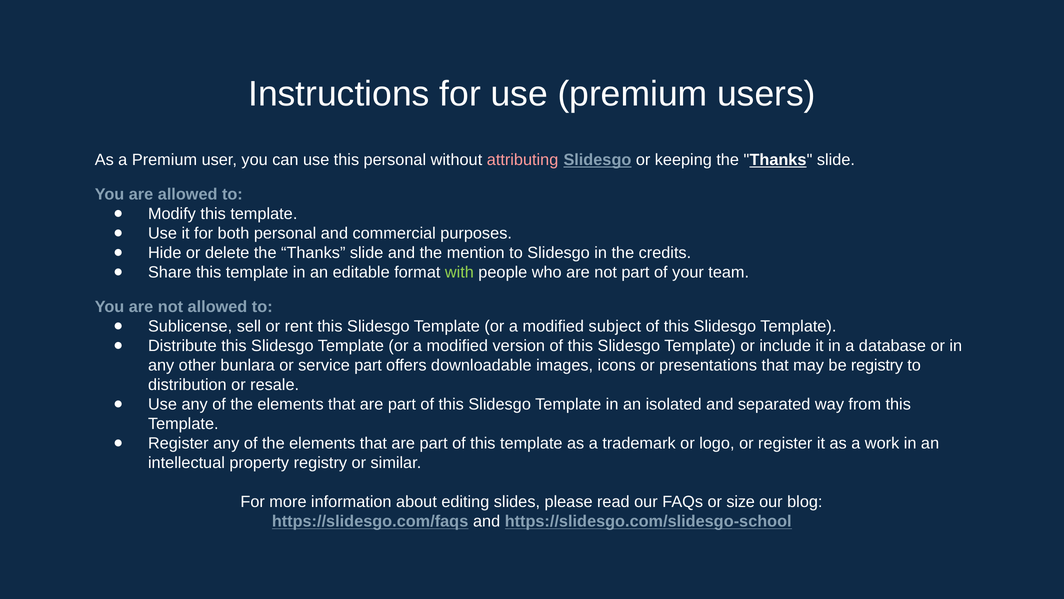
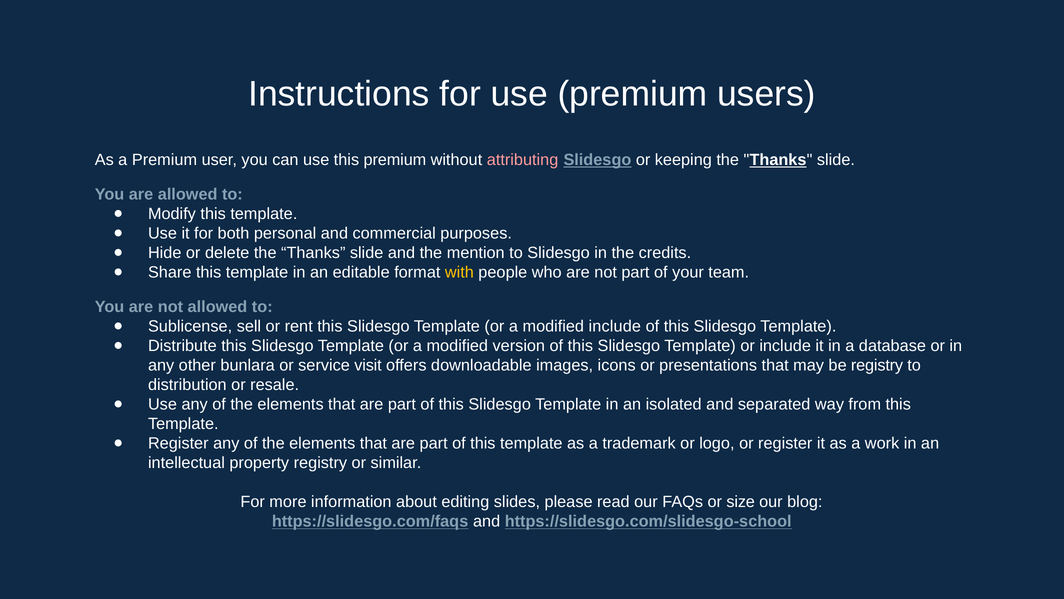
this personal: personal -> premium
with colour: light green -> yellow
modified subject: subject -> include
service part: part -> visit
